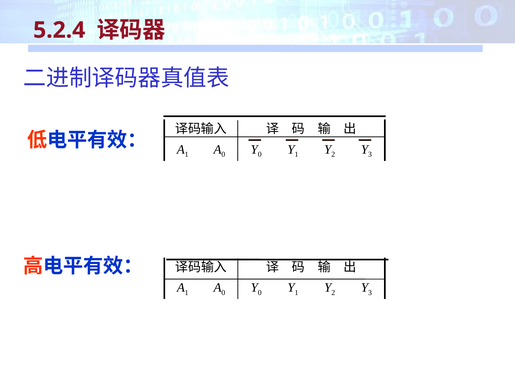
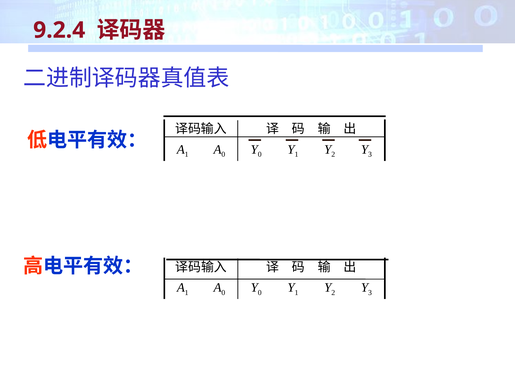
5.2.4: 5.2.4 -> 9.2.4
